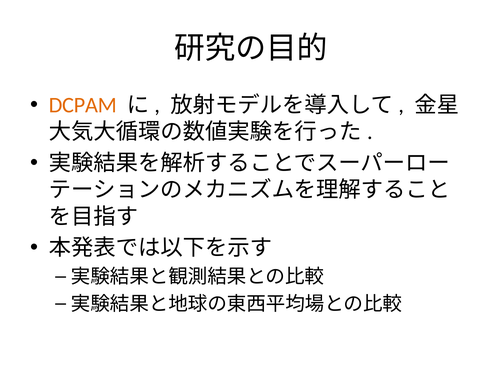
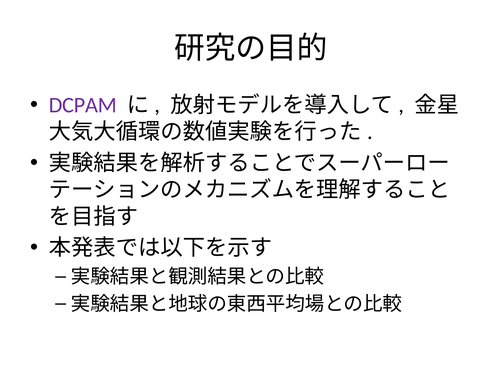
DCPAM colour: orange -> purple
